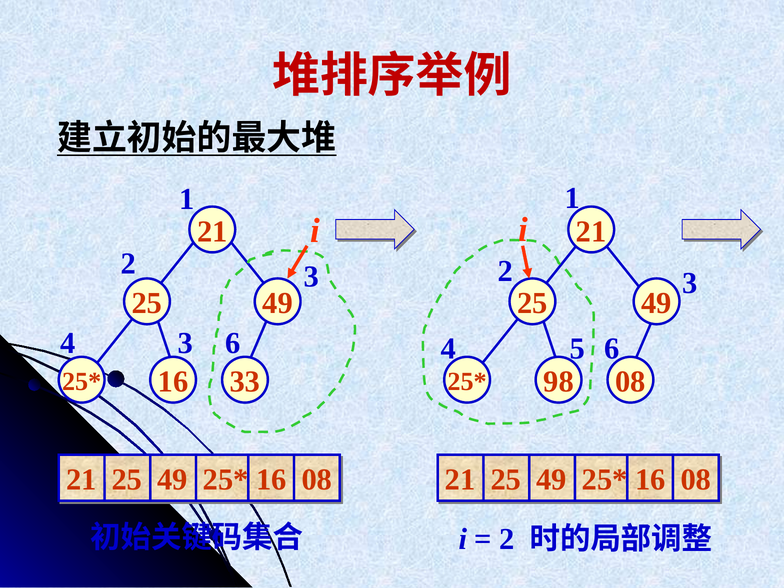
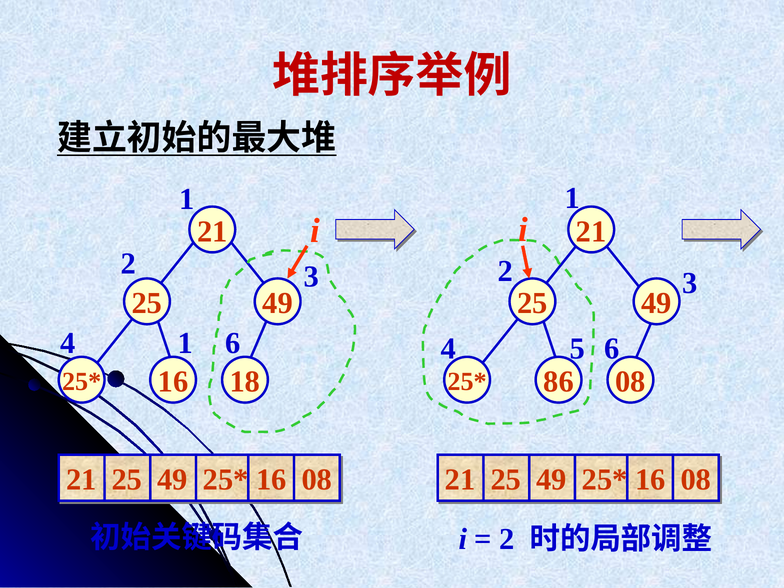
4 3: 3 -> 1
33: 33 -> 18
98: 98 -> 86
